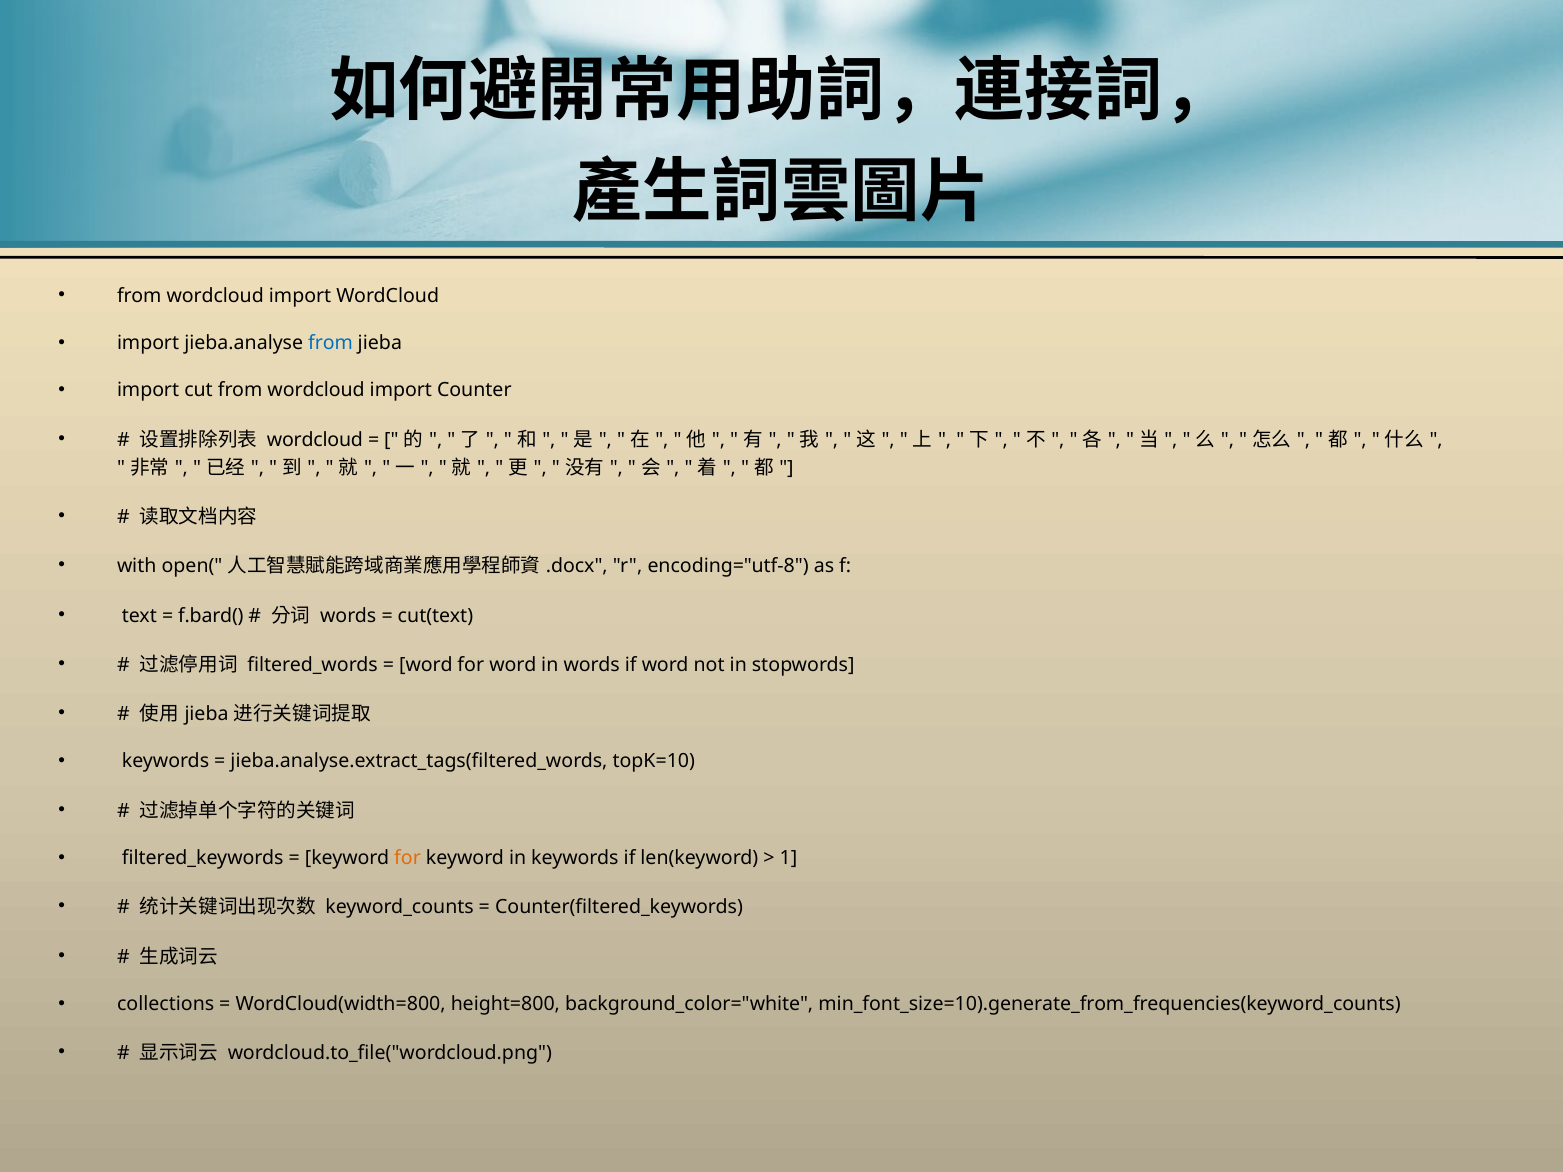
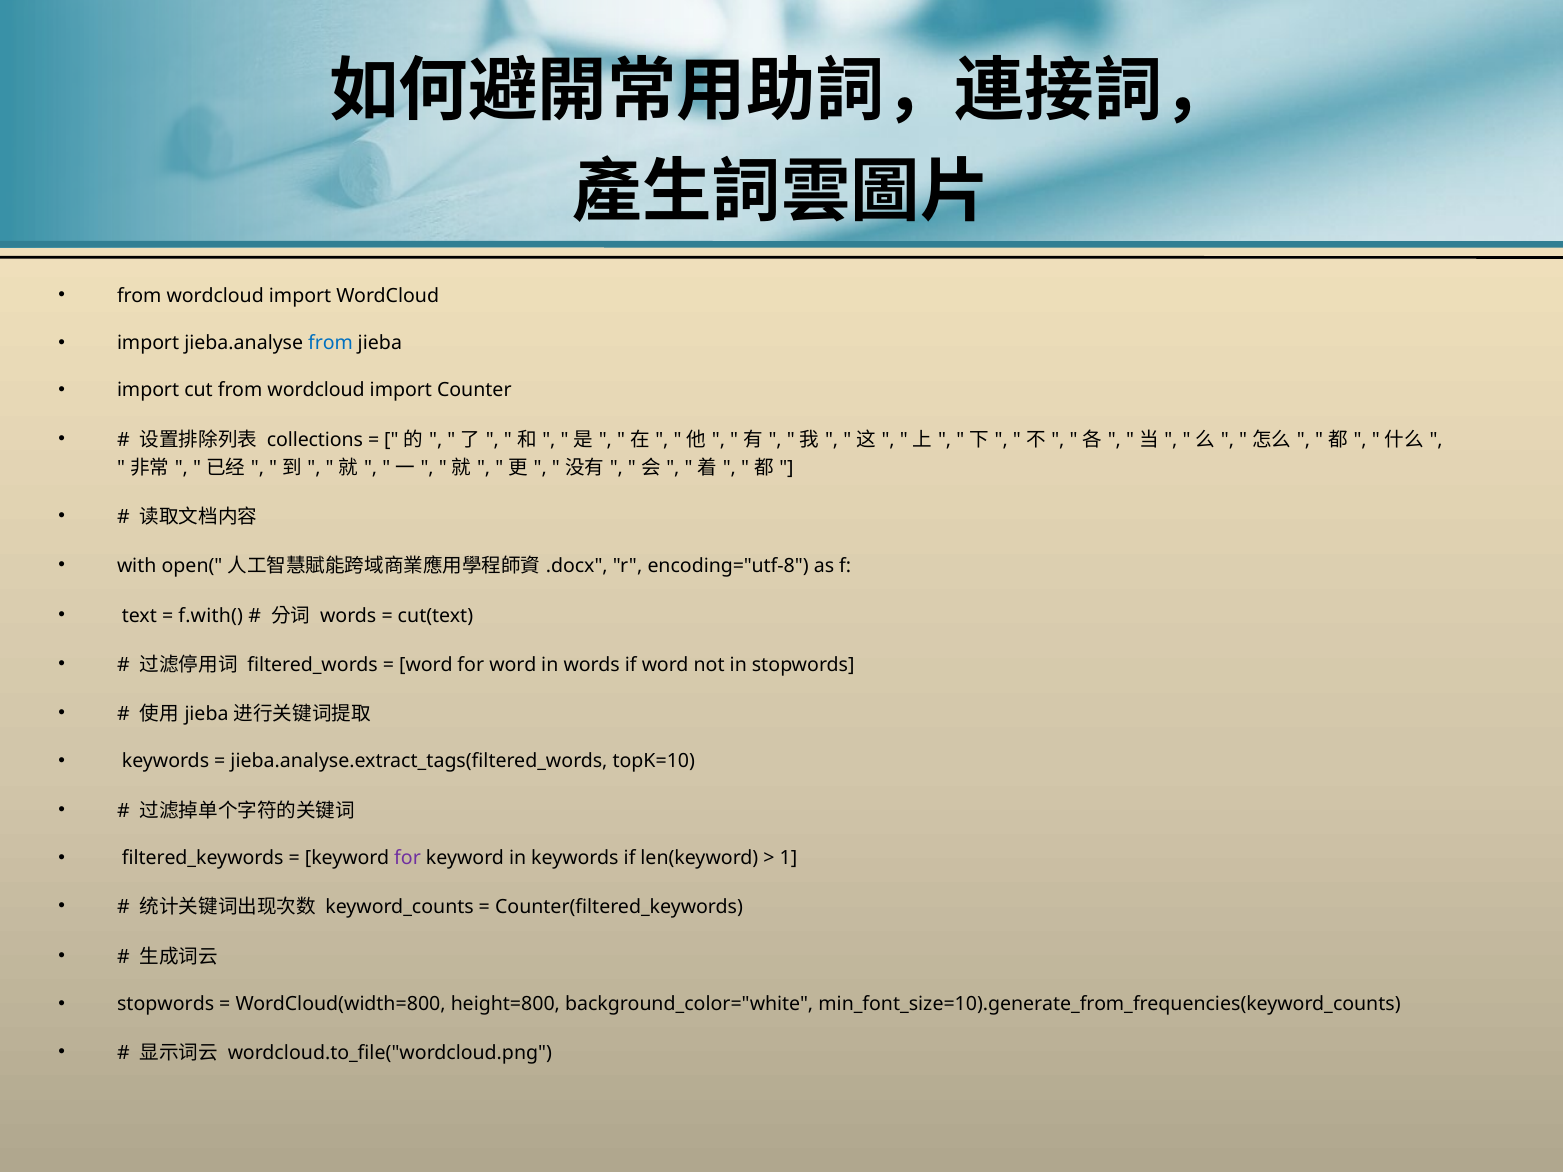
wordcloud at (315, 440): wordcloud -> collections
f.bard(: f.bard( -> f.with(
for at (408, 858) colour: orange -> purple
collections at (166, 1004): collections -> stopwords
